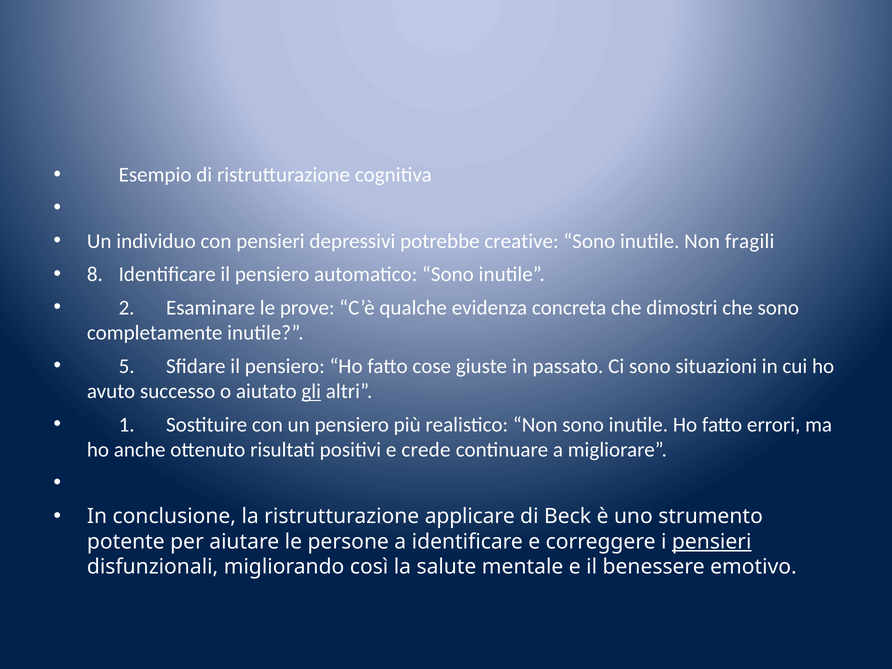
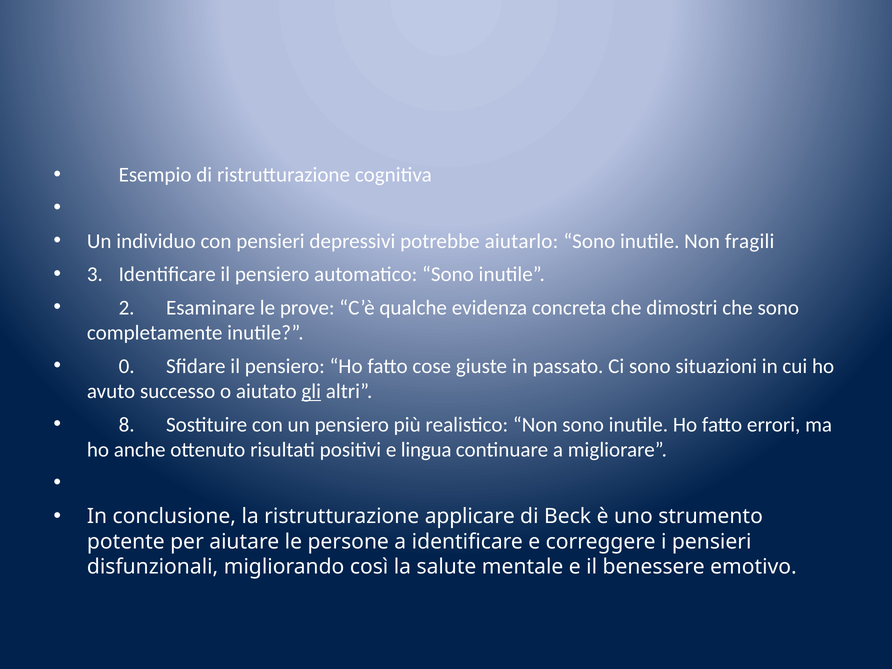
creative: creative -> aiutarlo
8: 8 -> 3
5: 5 -> 0
1: 1 -> 8
crede: crede -> lingua
pensieri at (712, 542) underline: present -> none
